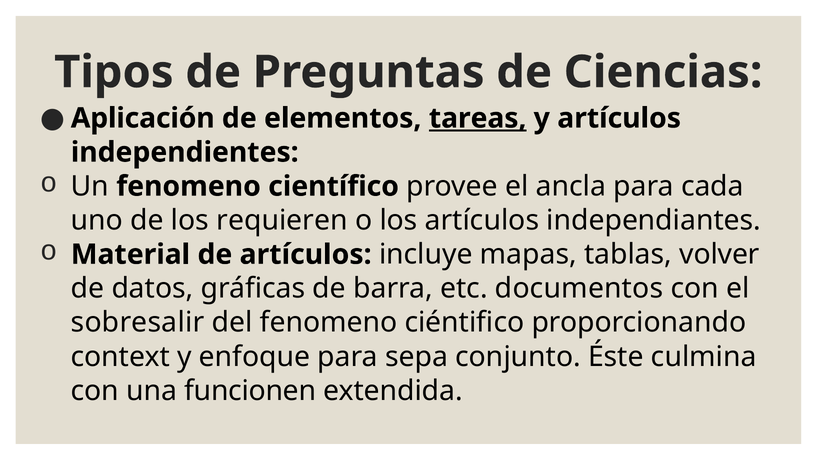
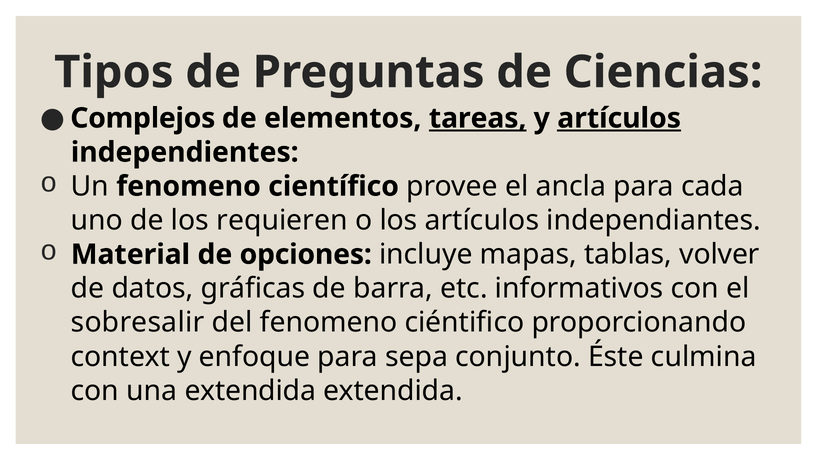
Aplicación: Aplicación -> Complejos
artículos at (619, 118) underline: none -> present
de artículos: artículos -> opciones
documentos: documentos -> informativos
una funcionen: funcionen -> extendida
